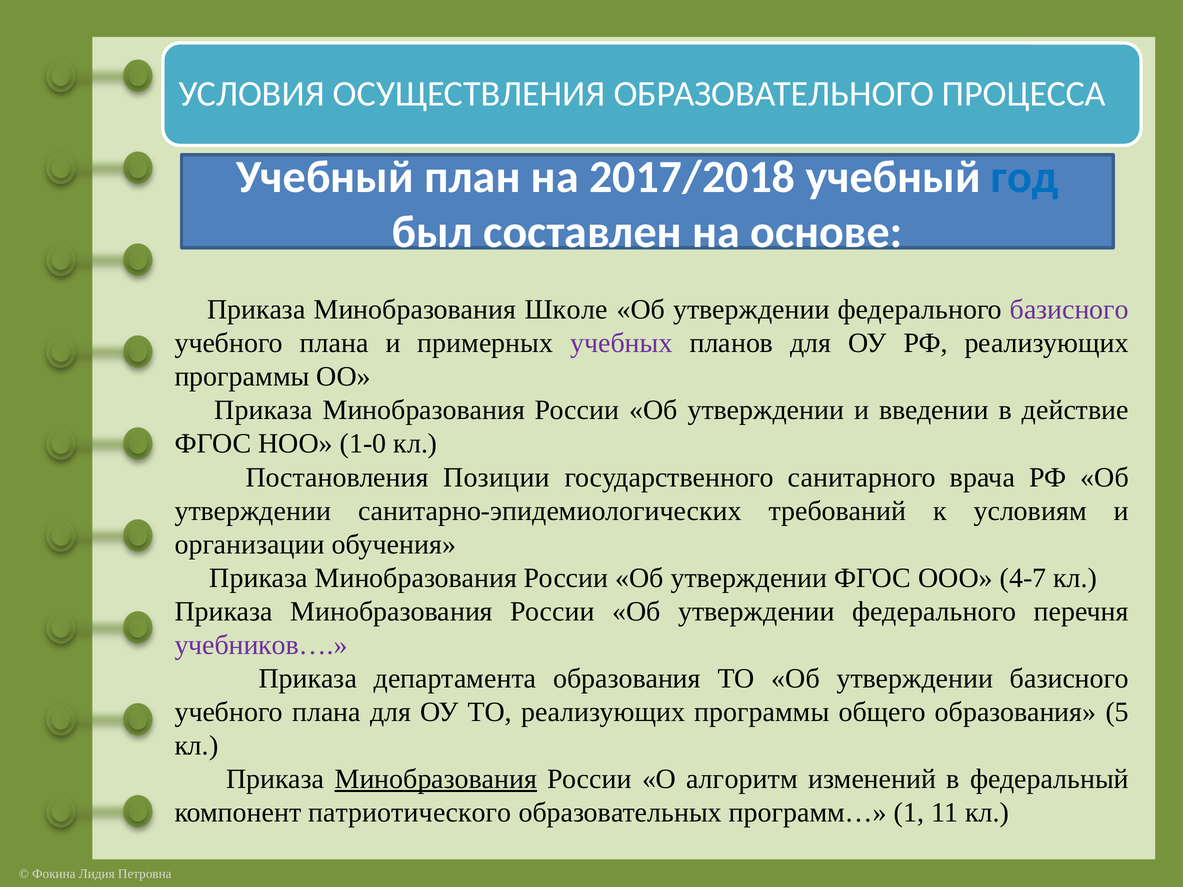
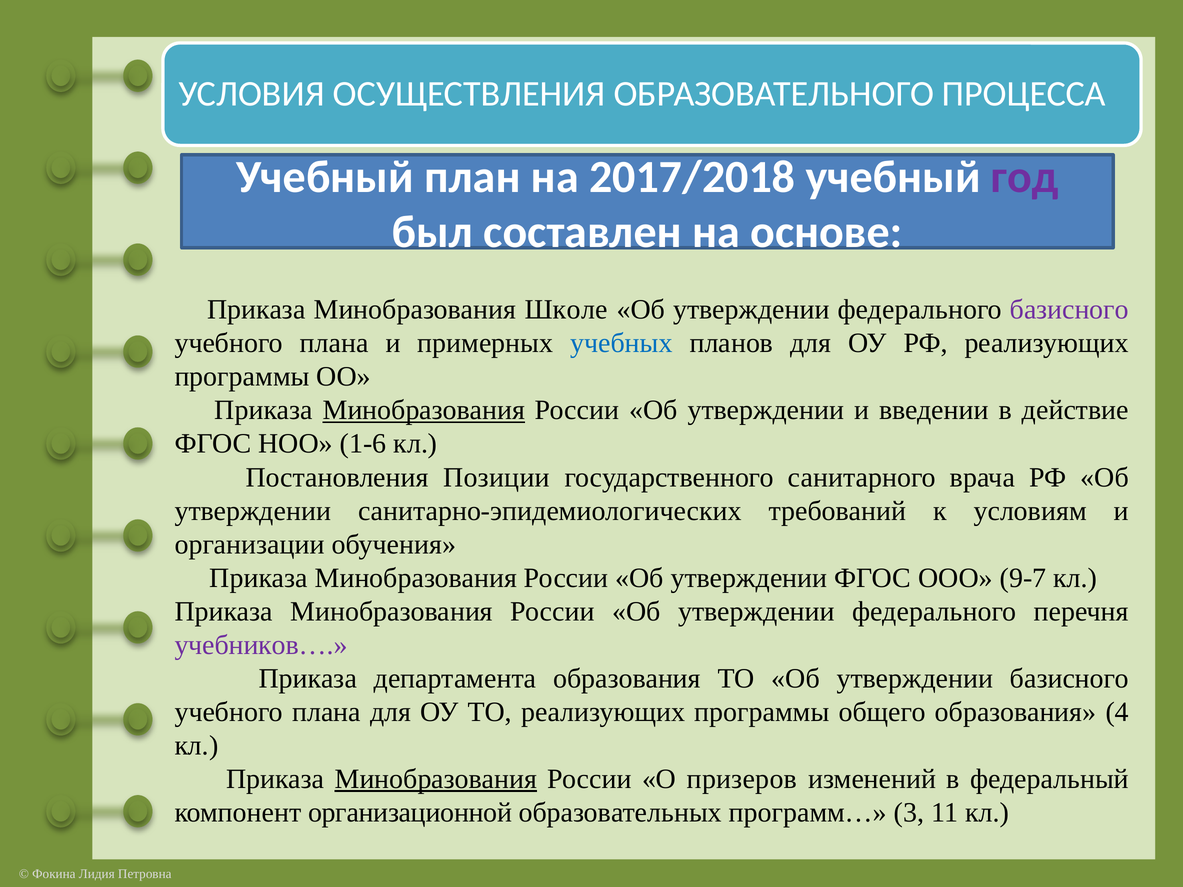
год colour: blue -> purple
учебных colour: purple -> blue
Минобразования at (424, 410) underline: none -> present
1-0: 1-0 -> 1-6
4-7: 4-7 -> 9-7
5: 5 -> 4
алгоритм: алгоритм -> призеров
патриотического: патриотического -> организационной
1: 1 -> 3
